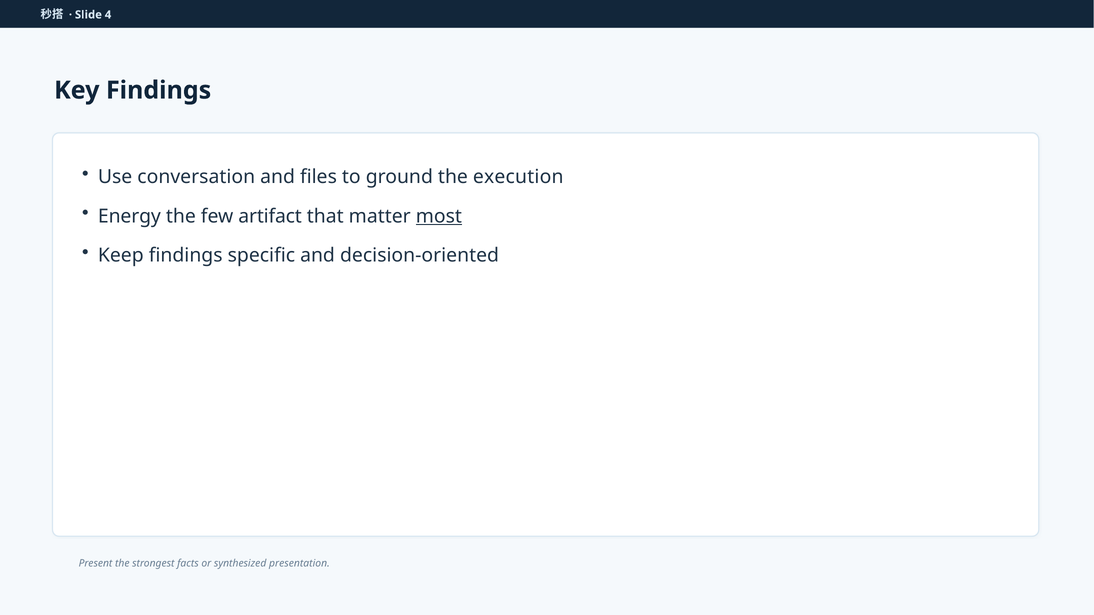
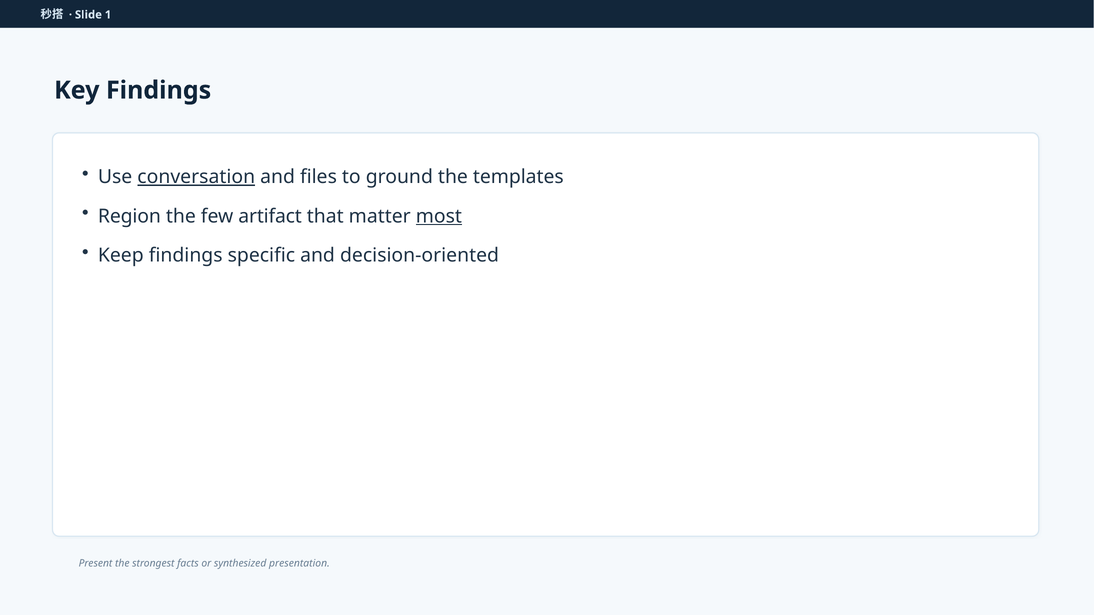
4: 4 -> 1
conversation underline: none -> present
execution: execution -> templates
Energy: Energy -> Region
